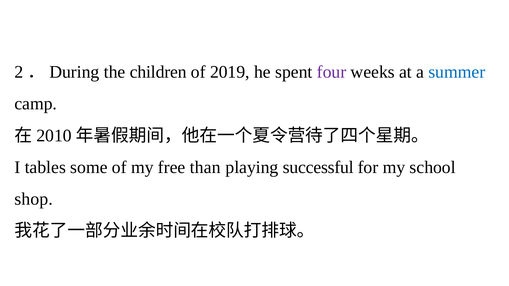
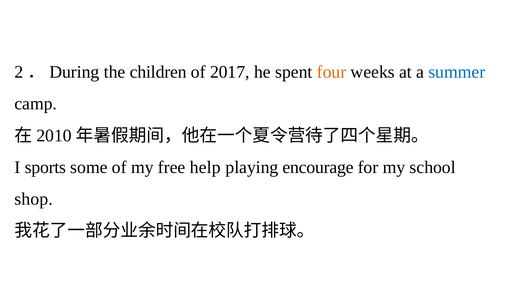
2019: 2019 -> 2017
four colour: purple -> orange
tables: tables -> sports
than: than -> help
successful: successful -> encourage
